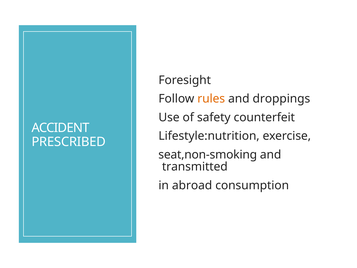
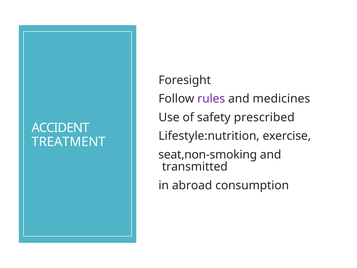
rules colour: orange -> purple
droppings: droppings -> medicines
counterfeit: counterfeit -> prescribed
PRESCRIBED: PRESCRIBED -> TREATMENT
